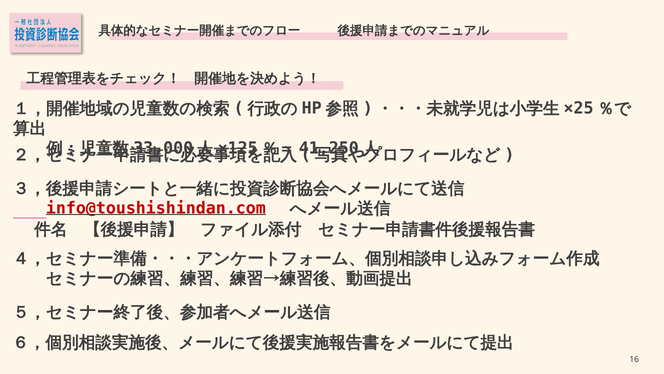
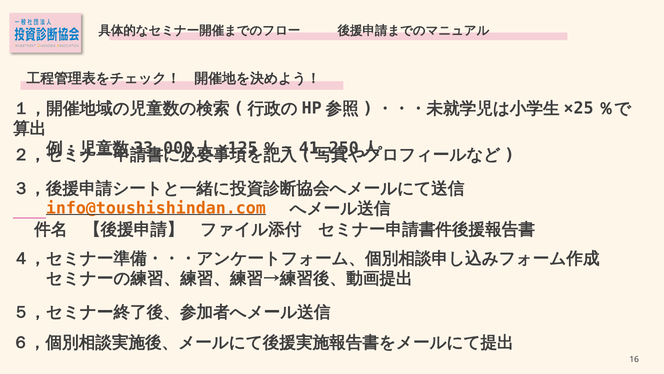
info@toushishindan.com colour: red -> orange
